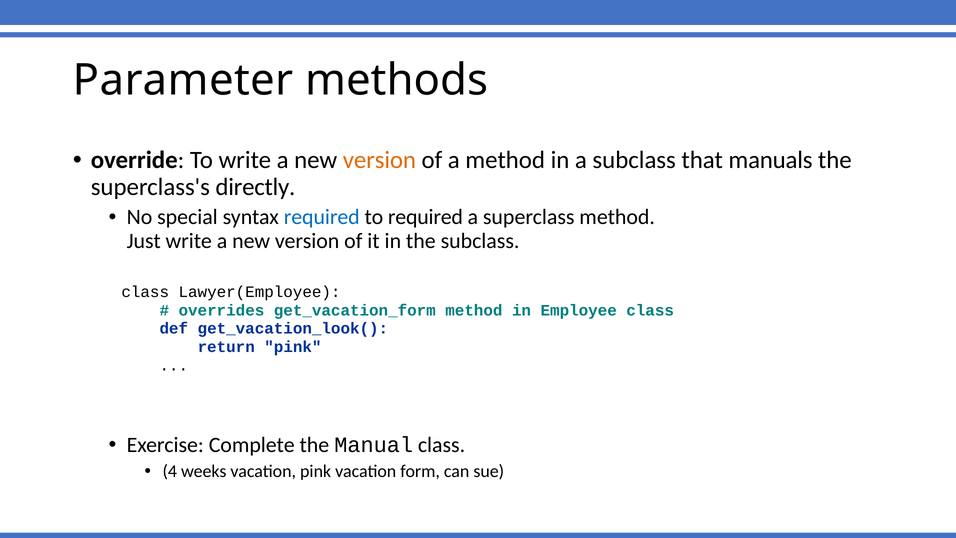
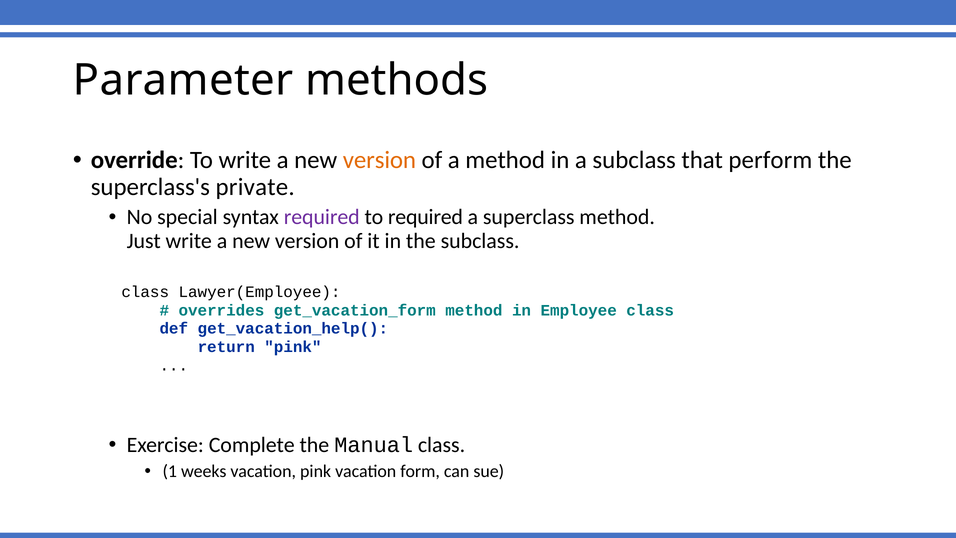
manuals: manuals -> perform
directly: directly -> private
required at (322, 217) colour: blue -> purple
get_vacation_look(: get_vacation_look( -> get_vacation_help(
4: 4 -> 1
